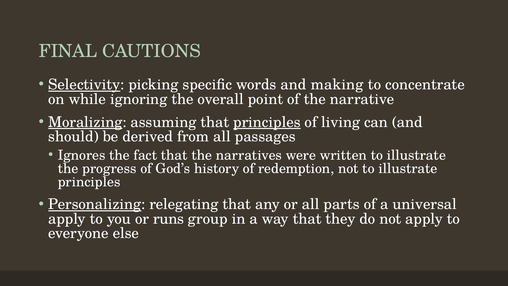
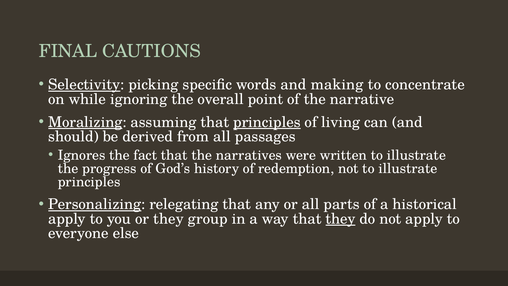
universal: universal -> historical
or runs: runs -> they
they at (340, 219) underline: none -> present
